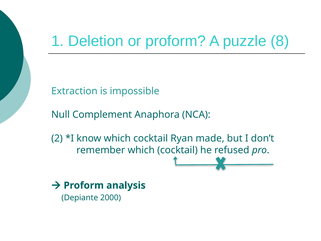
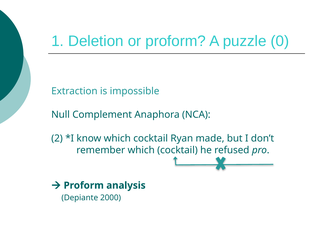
8: 8 -> 0
